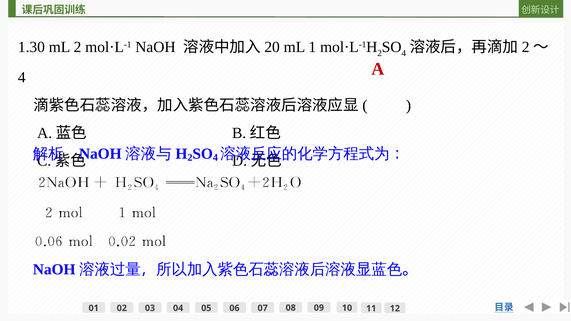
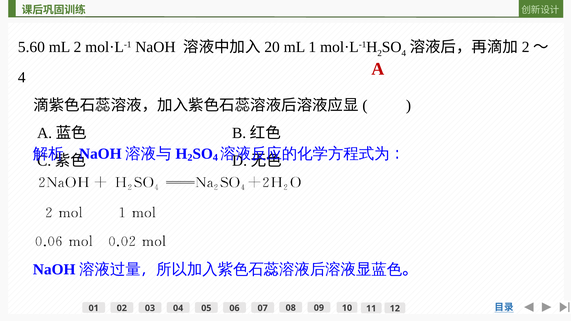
1.30: 1.30 -> 5.60
